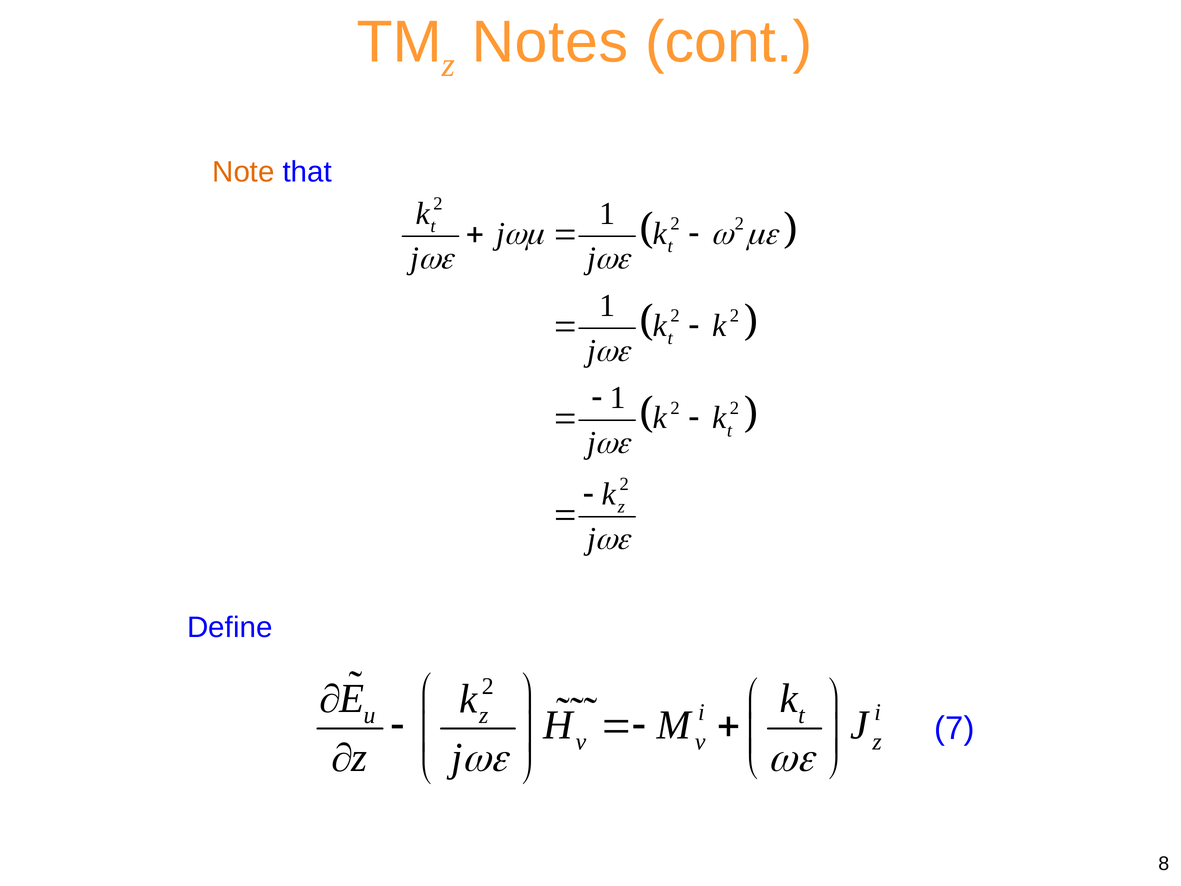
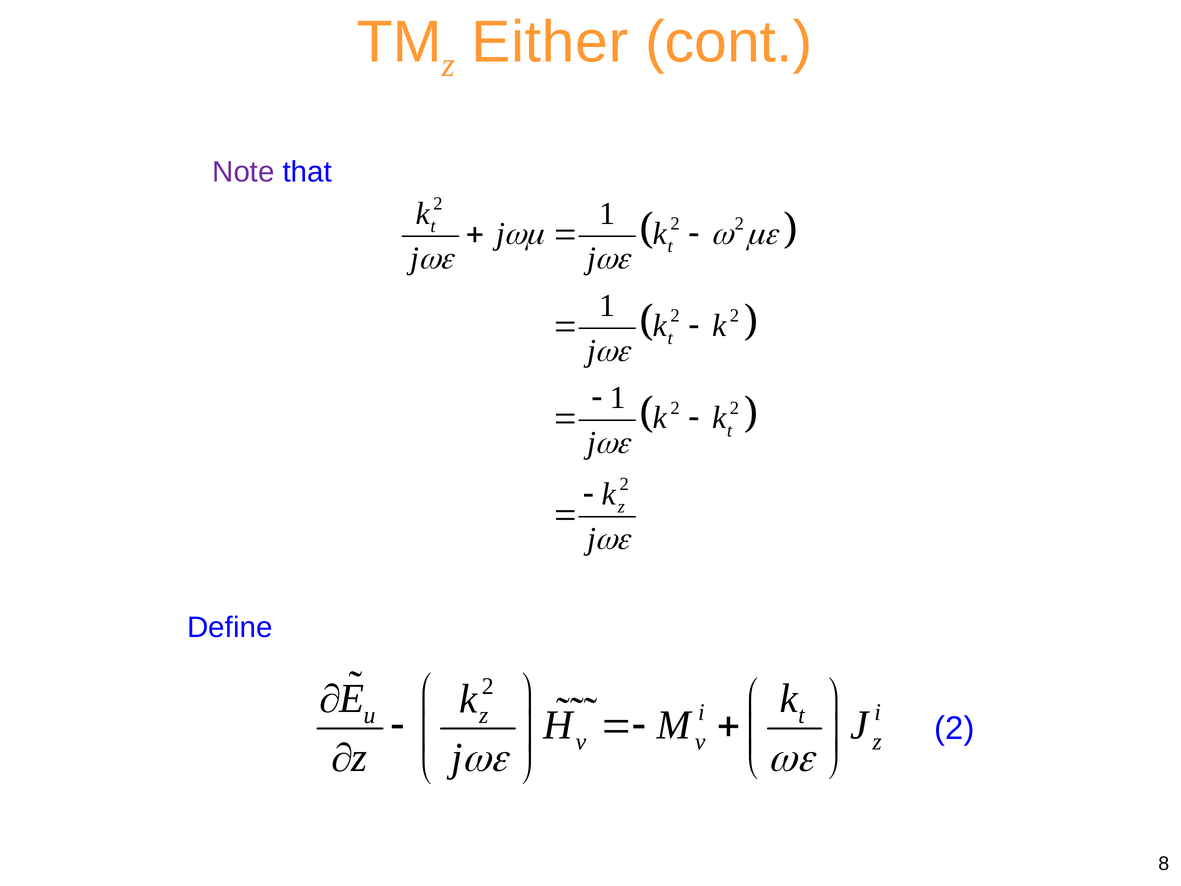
Notes: Notes -> Either
Note colour: orange -> purple
7 at (954, 728): 7 -> 2
